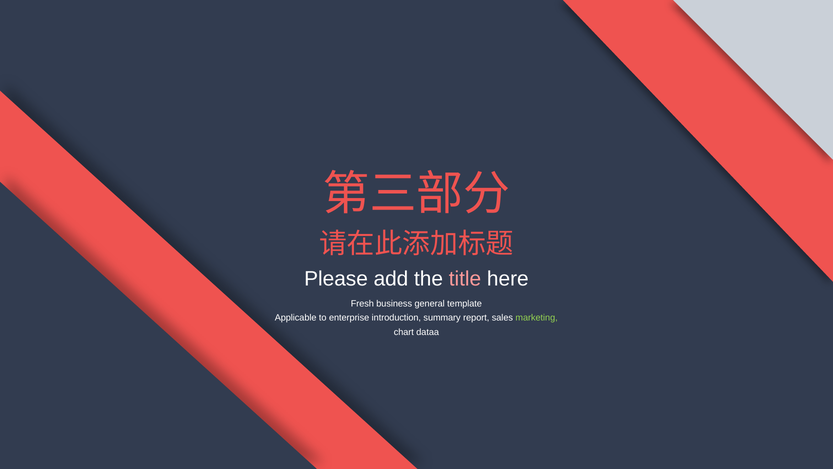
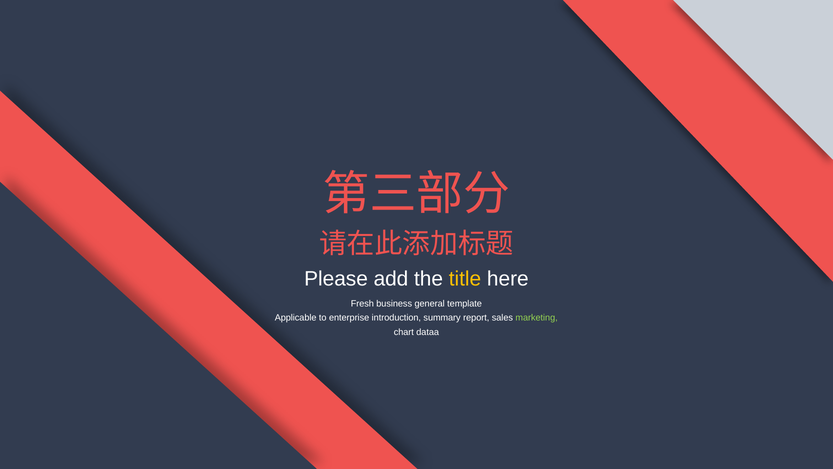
title colour: pink -> yellow
